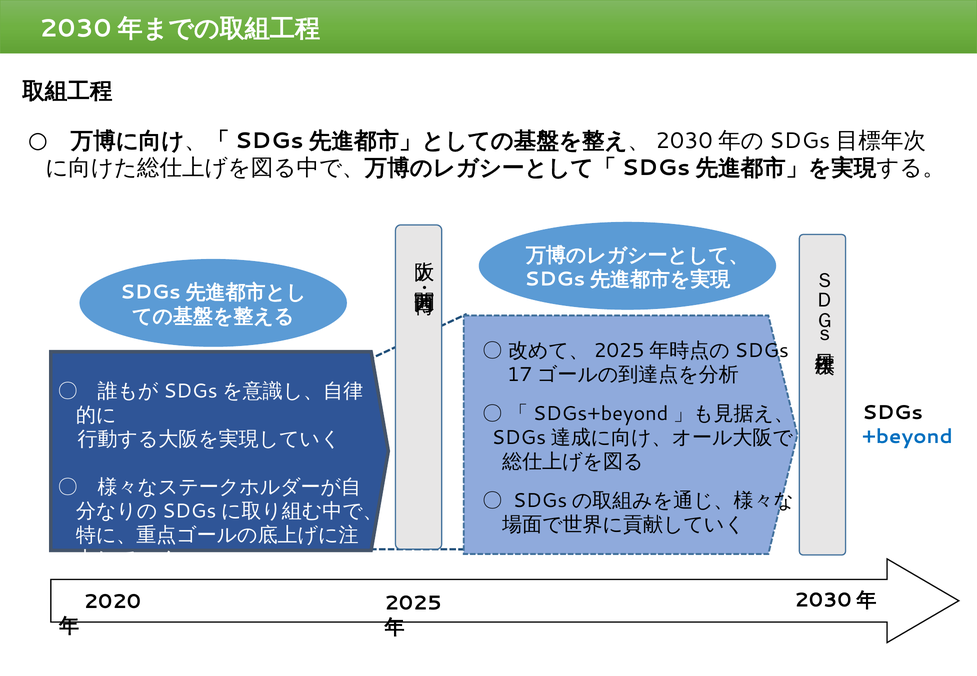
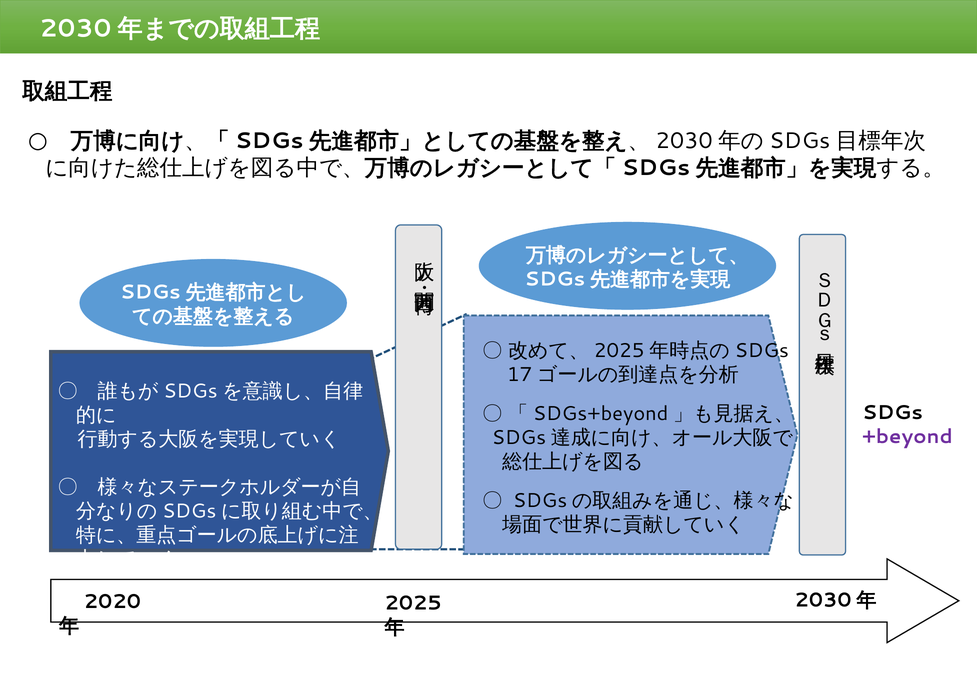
+beyond colour: blue -> purple
